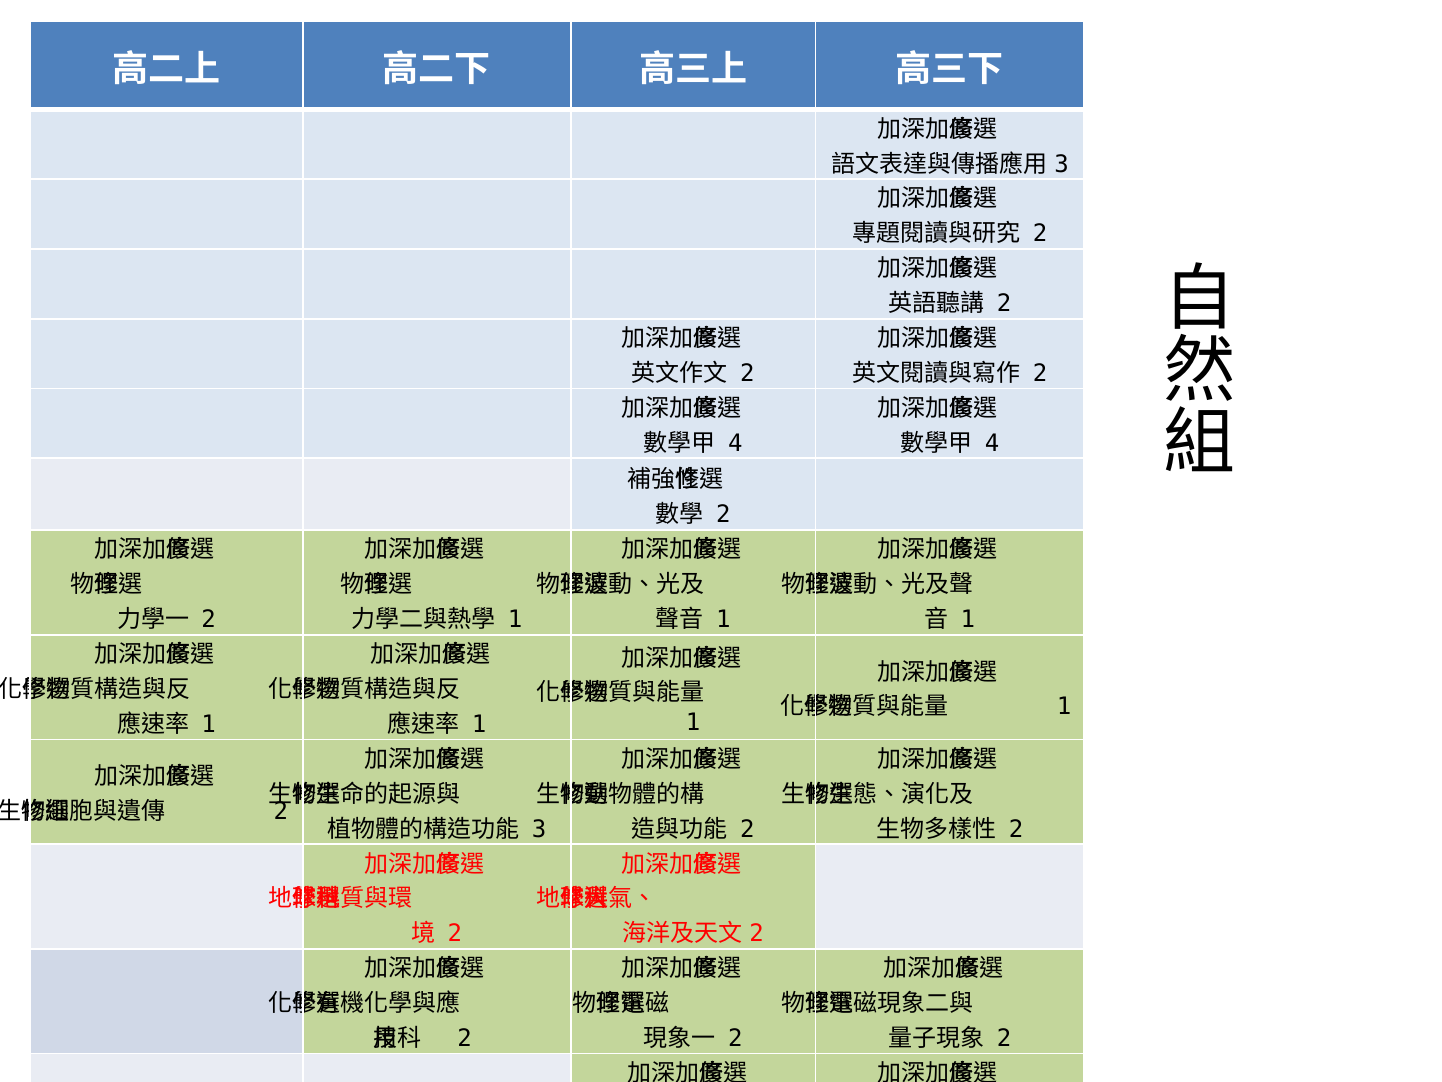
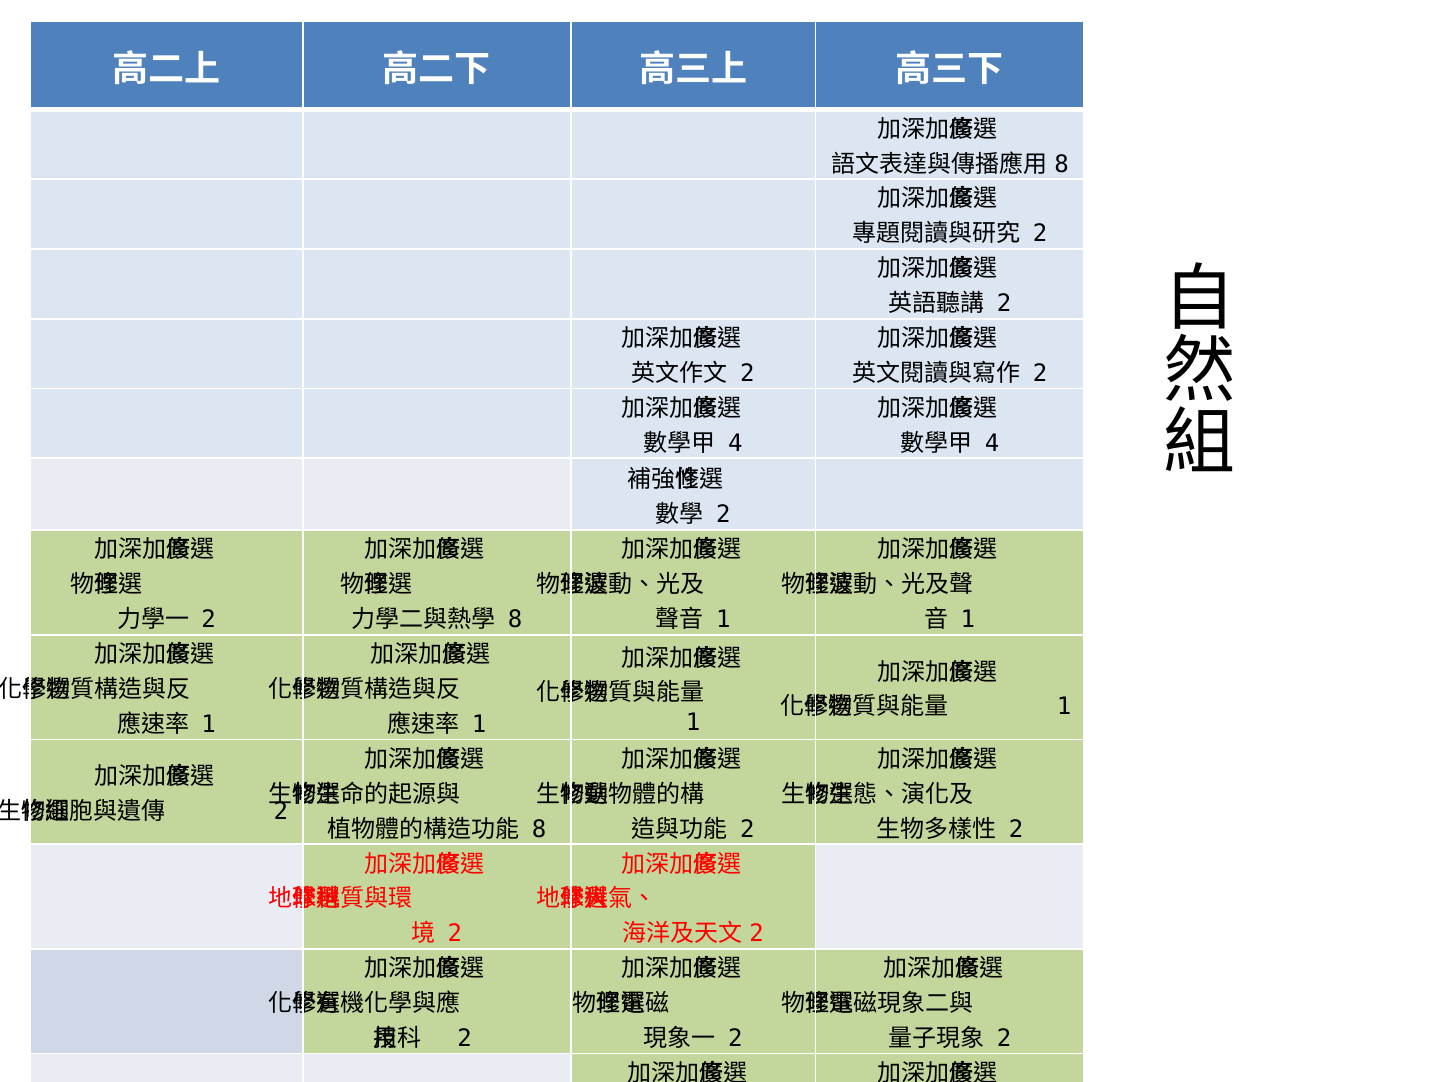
3 at (1061, 164): 3 -> 8
1 at (515, 620): 1 -> 8
3 at (539, 829): 3 -> 8
